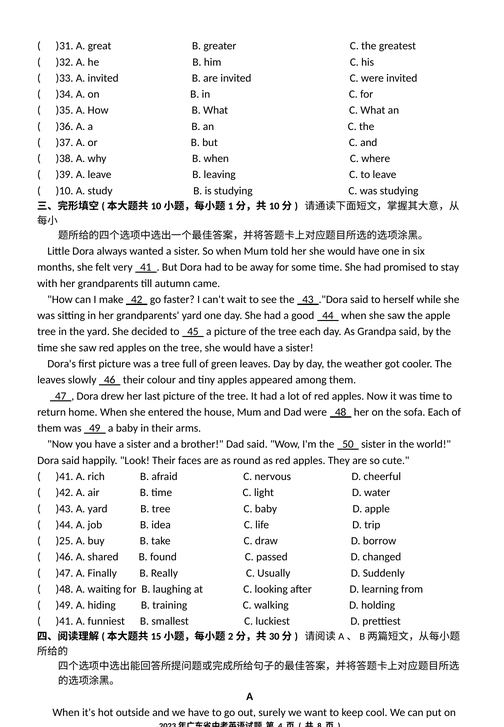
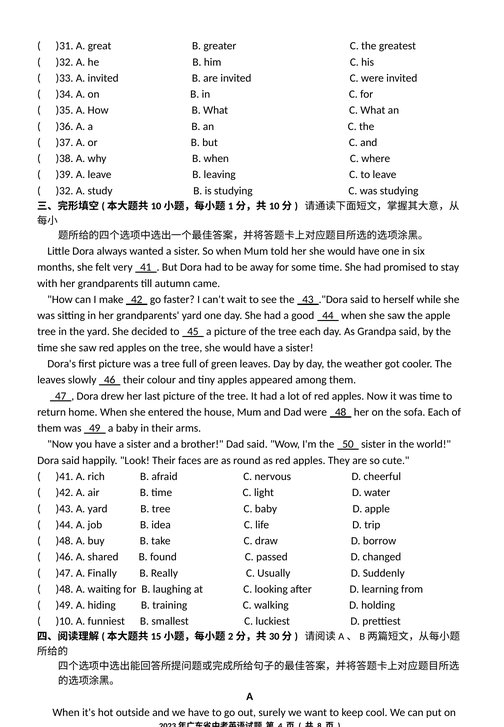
)10 at (65, 191): )10 -> )32
)25 at (65, 541): )25 -> )48
)41 at (65, 622): )41 -> )10
